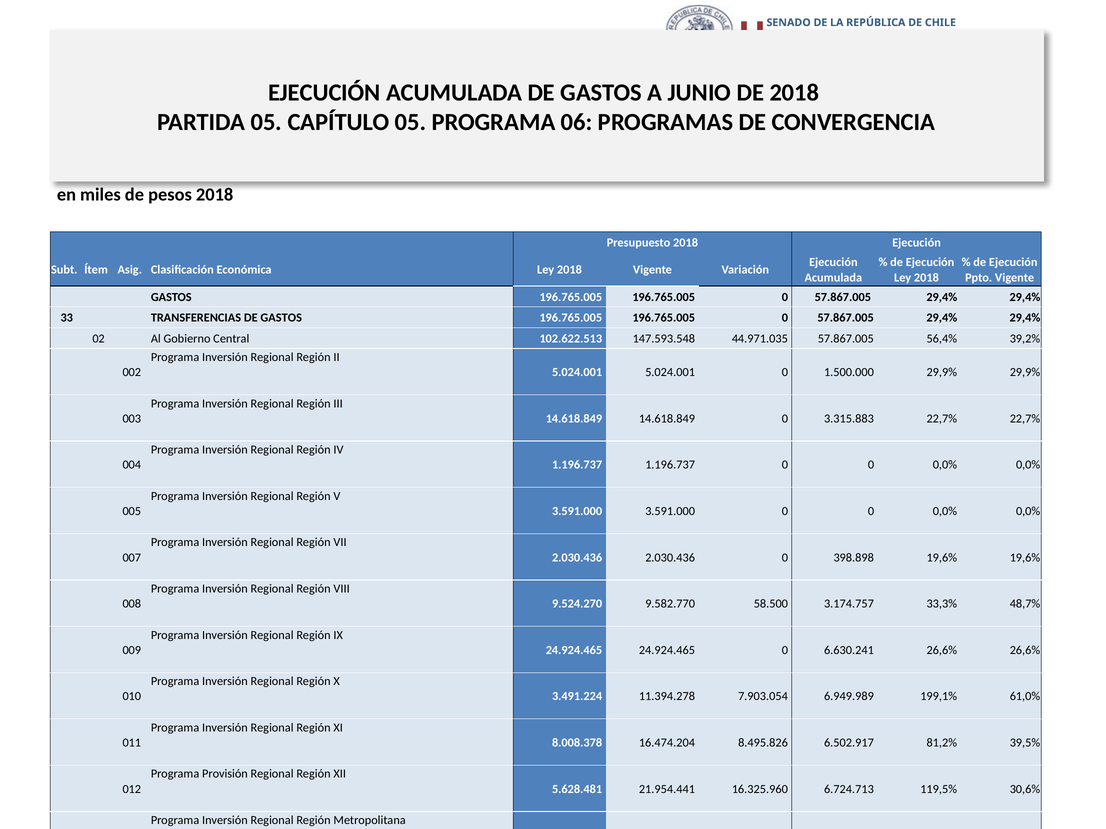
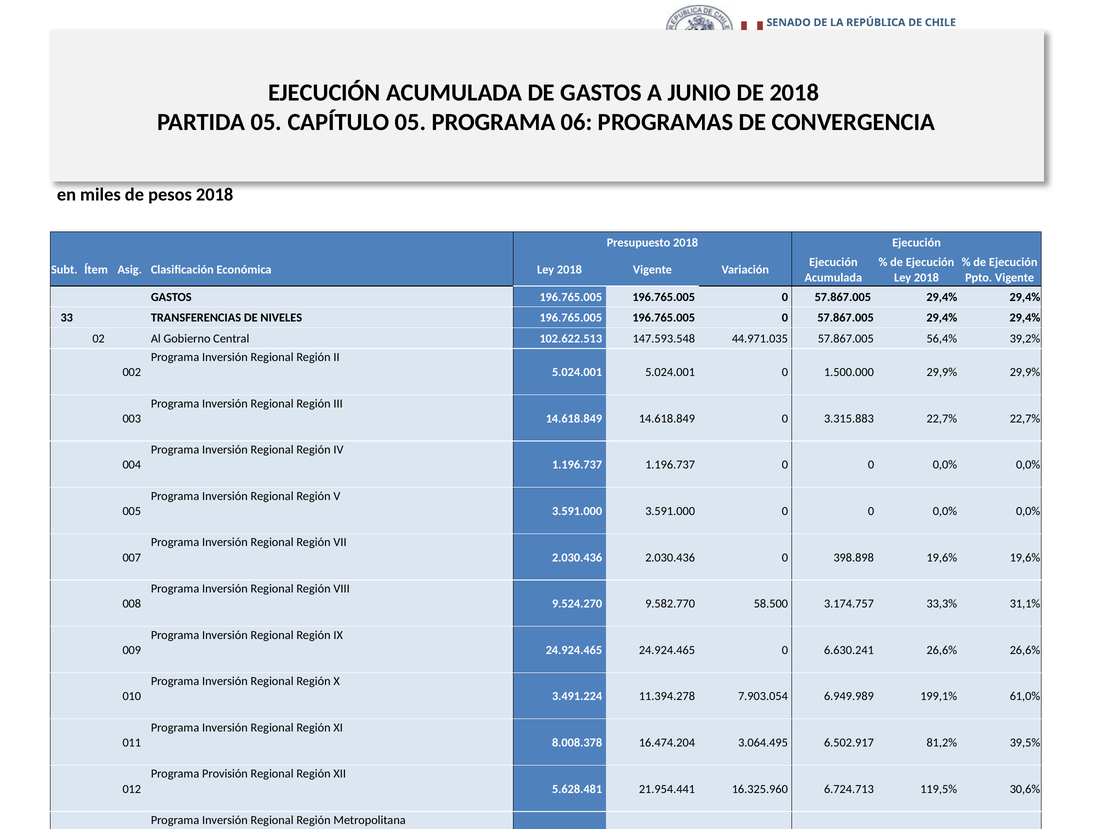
TRANSFERENCIAS DE GASTOS: GASTOS -> NIVELES
48,7%: 48,7% -> 31,1%
8.495.826: 8.495.826 -> 3.064.495
